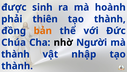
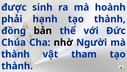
thiên: thiên -> hạnh
bản colour: orange -> black
nhập: nhập -> tham
